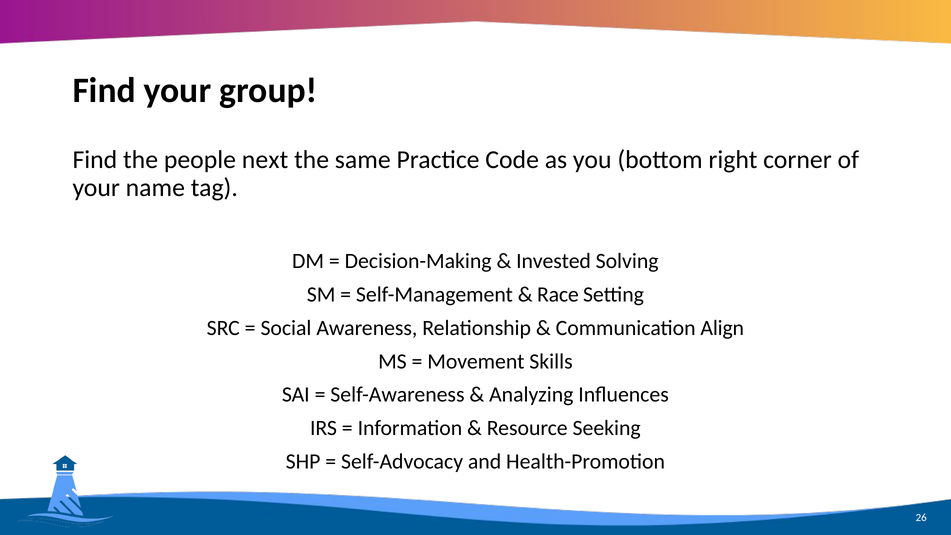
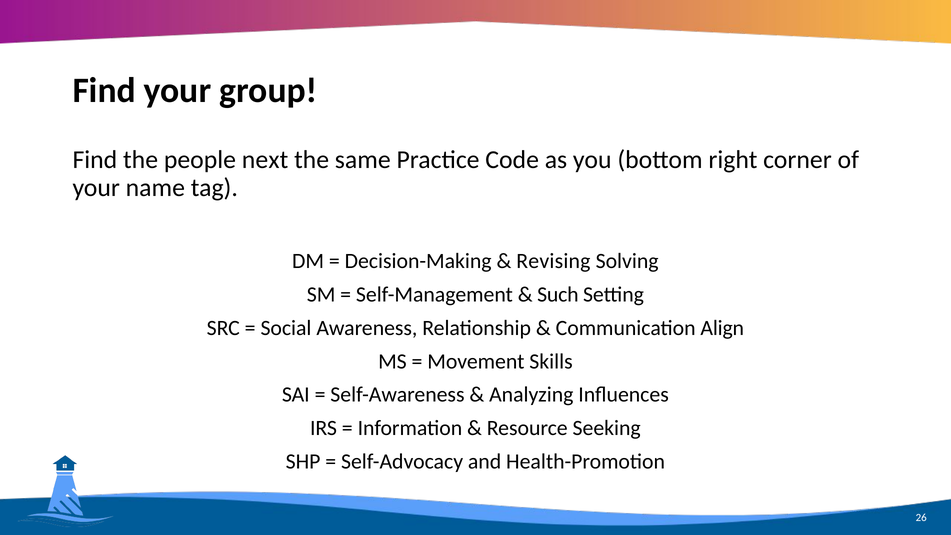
Invested: Invested -> Revising
Race: Race -> Such
